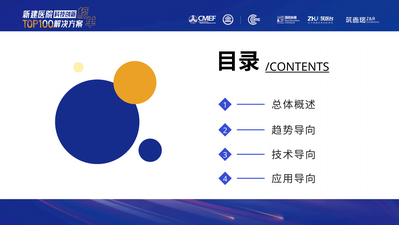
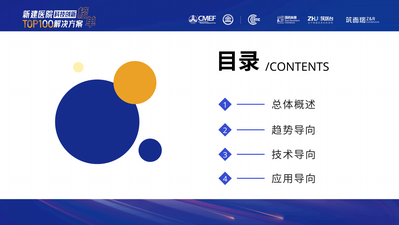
/CONTENTS underline: present -> none
